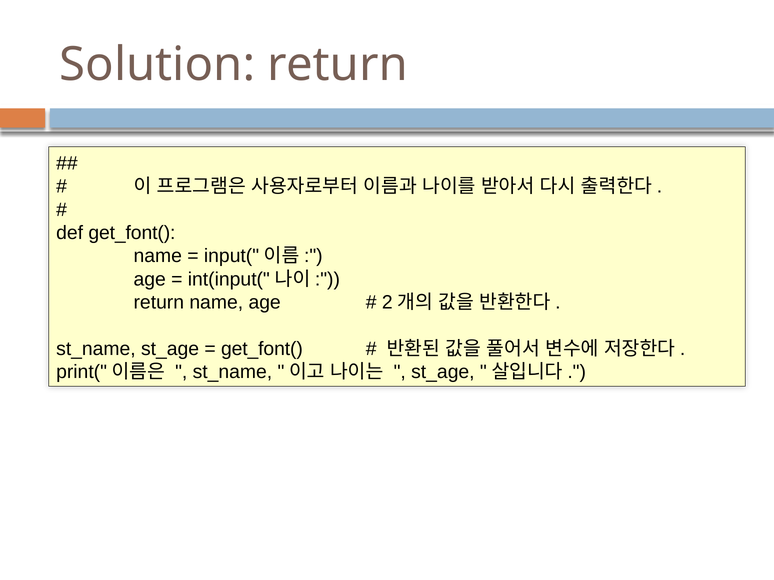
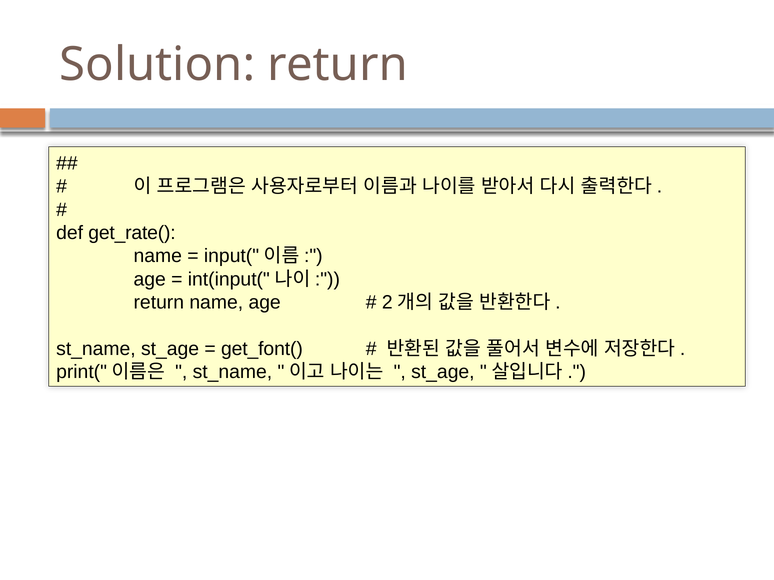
def get_font(: get_font( -> get_rate(
